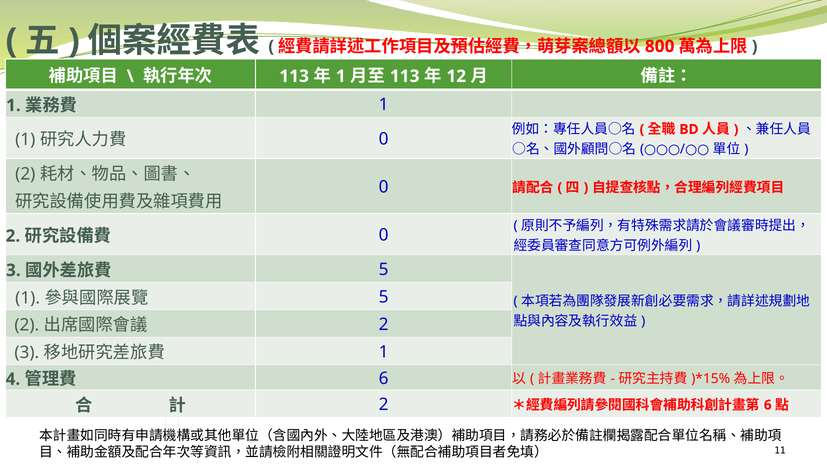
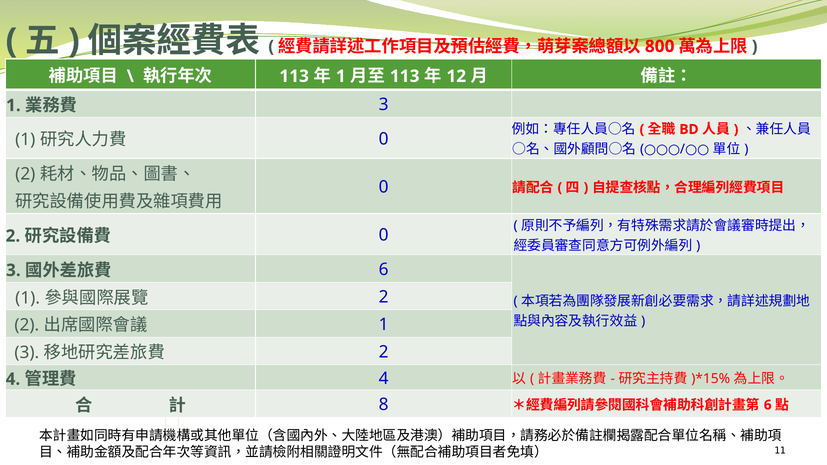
1 at (384, 105): 1 -> 3
5 at (384, 270): 5 -> 6
5 at (384, 297): 5 -> 2
2 at (384, 325): 2 -> 1
1 at (384, 352): 1 -> 2
6 at (384, 378): 6 -> 4
2 at (384, 405): 2 -> 8
